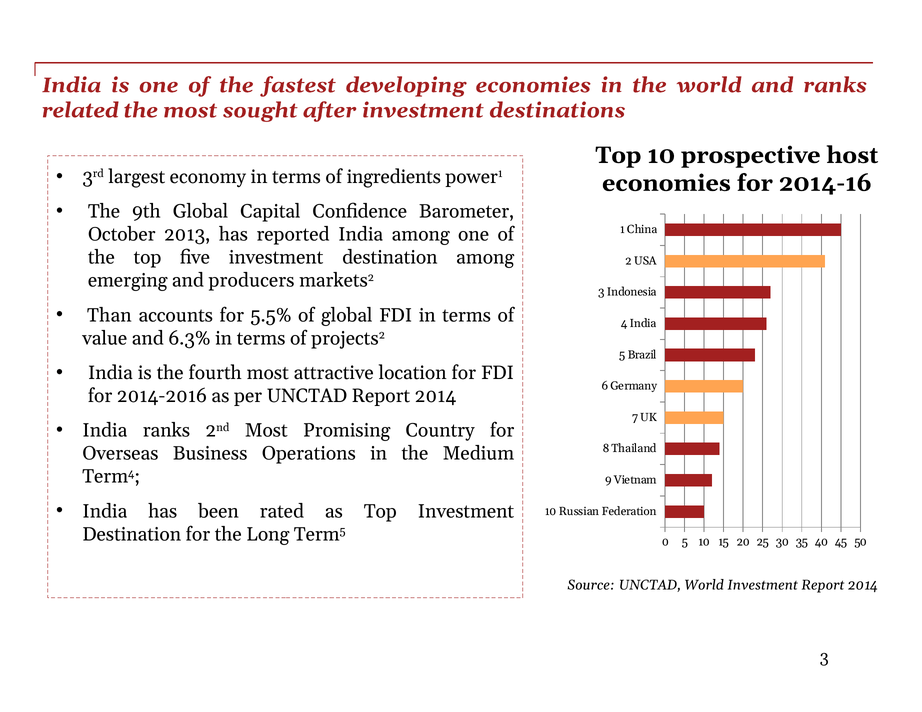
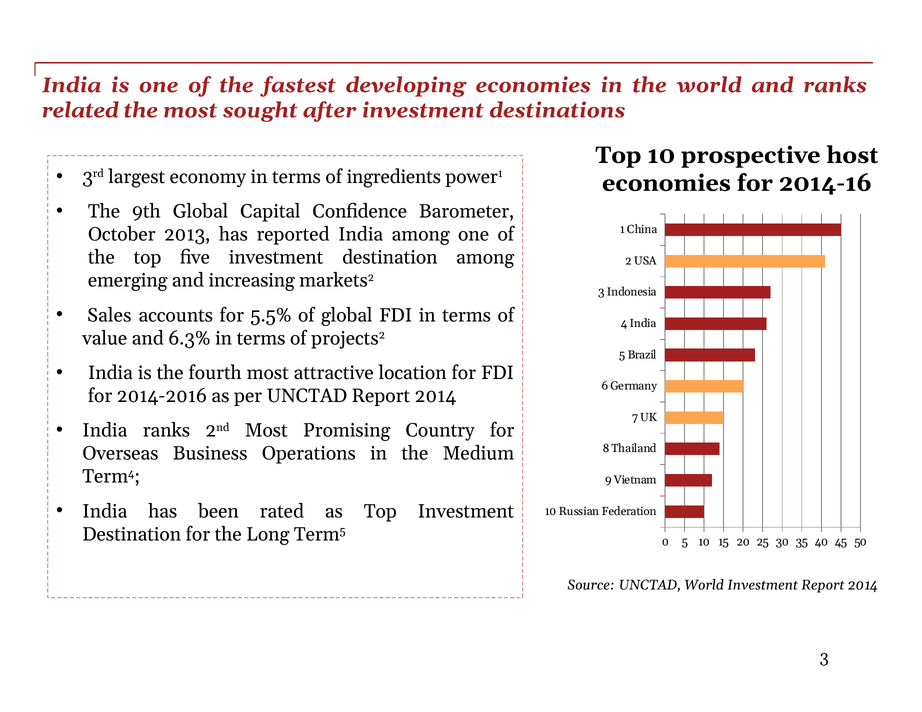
producers: producers -> increasing
Than: Than -> Sales
